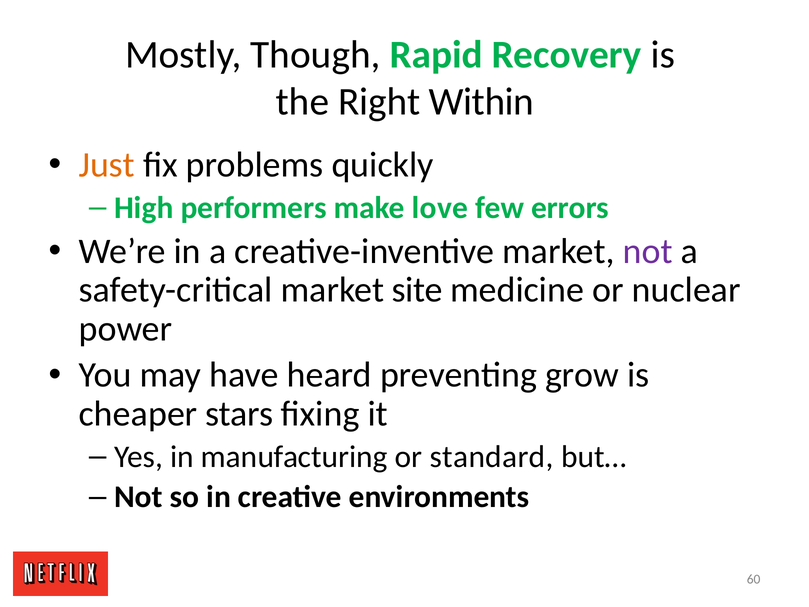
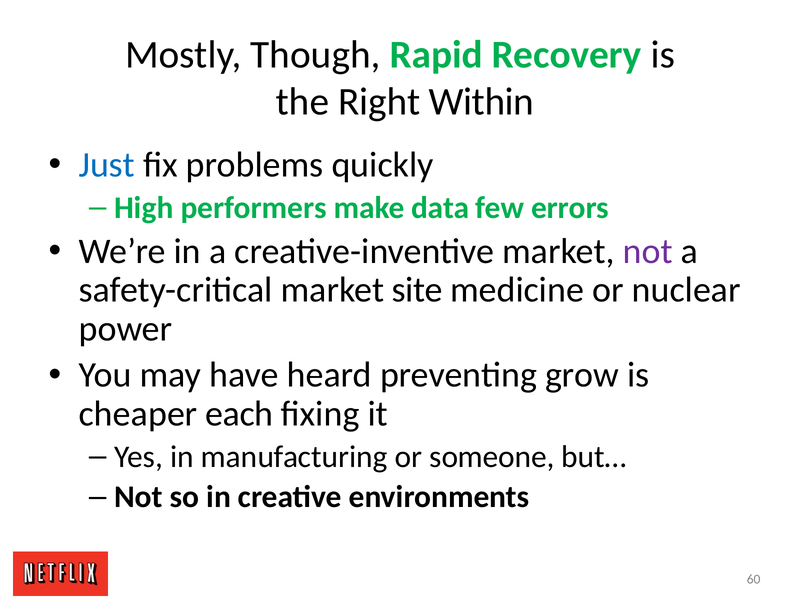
Just colour: orange -> blue
love: love -> data
stars: stars -> each
standard: standard -> someone
